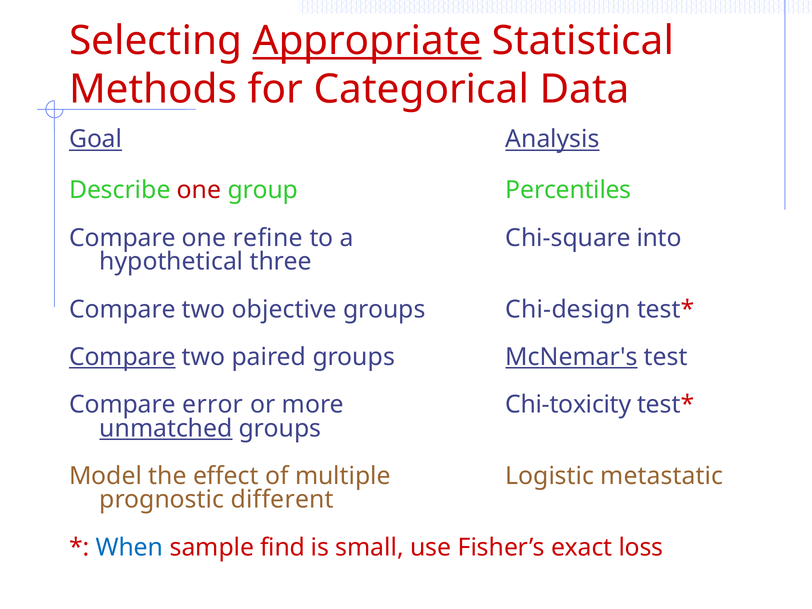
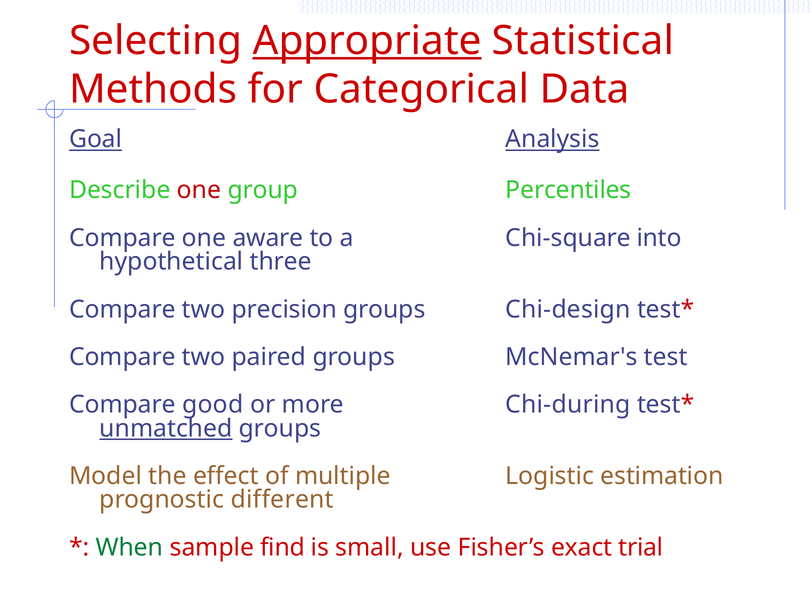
refine: refine -> aware
objective: objective -> precision
Compare at (122, 357) underline: present -> none
McNemar's underline: present -> none
error: error -> good
Chi-toxicity: Chi-toxicity -> Chi-during
metastatic: metastatic -> estimation
When colour: blue -> green
loss: loss -> trial
